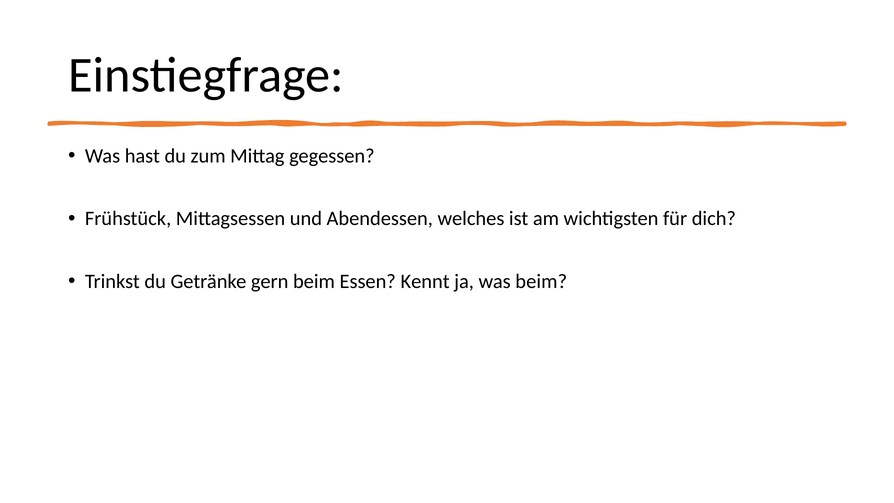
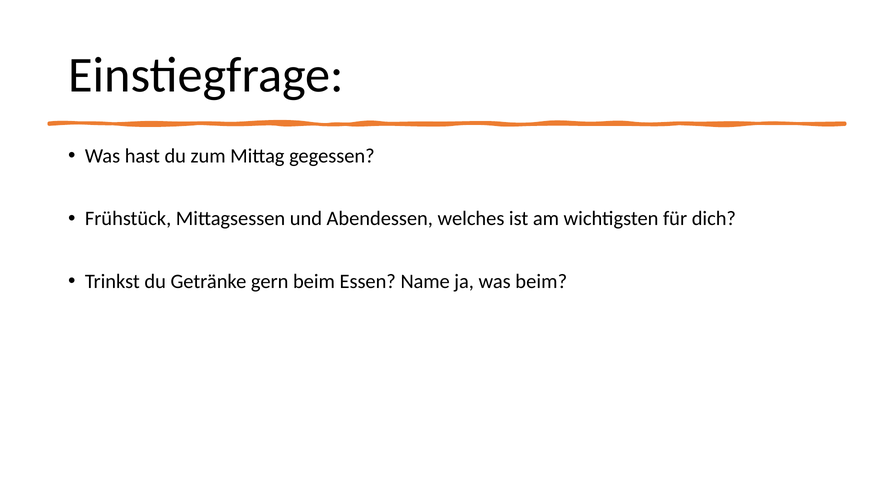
Kennt: Kennt -> Name
